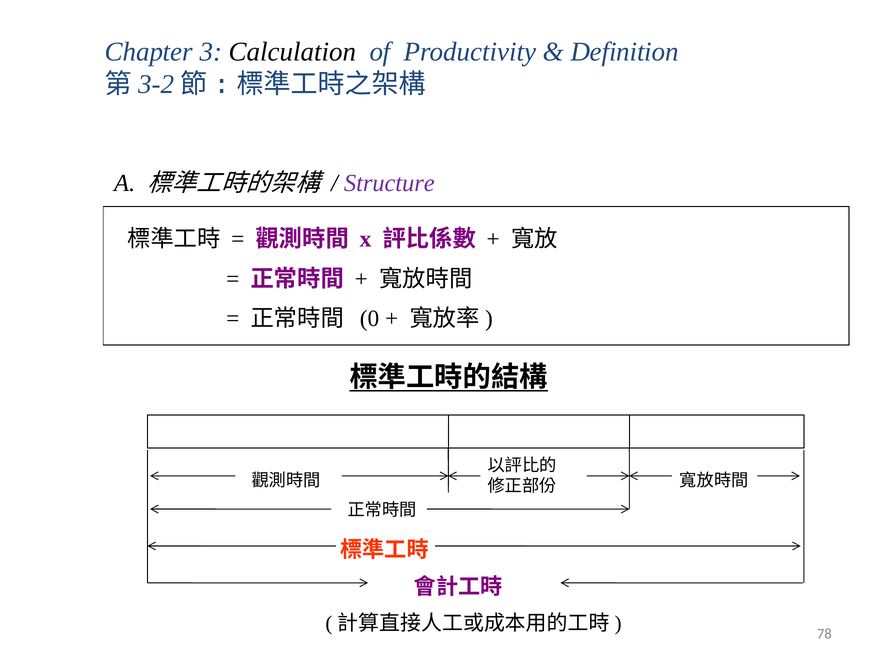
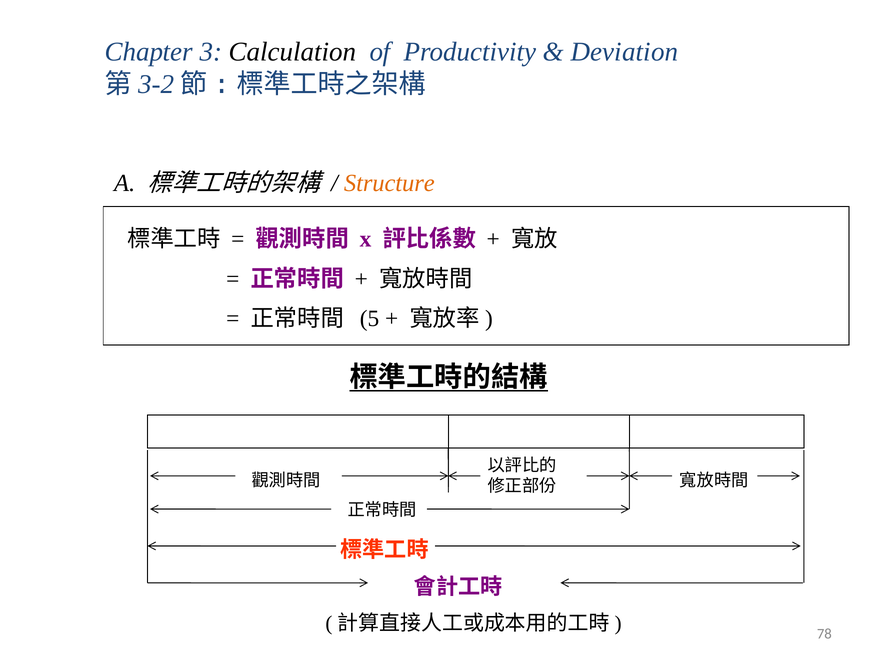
Definition: Definition -> Deviation
Structure colour: purple -> orange
0: 0 -> 5
